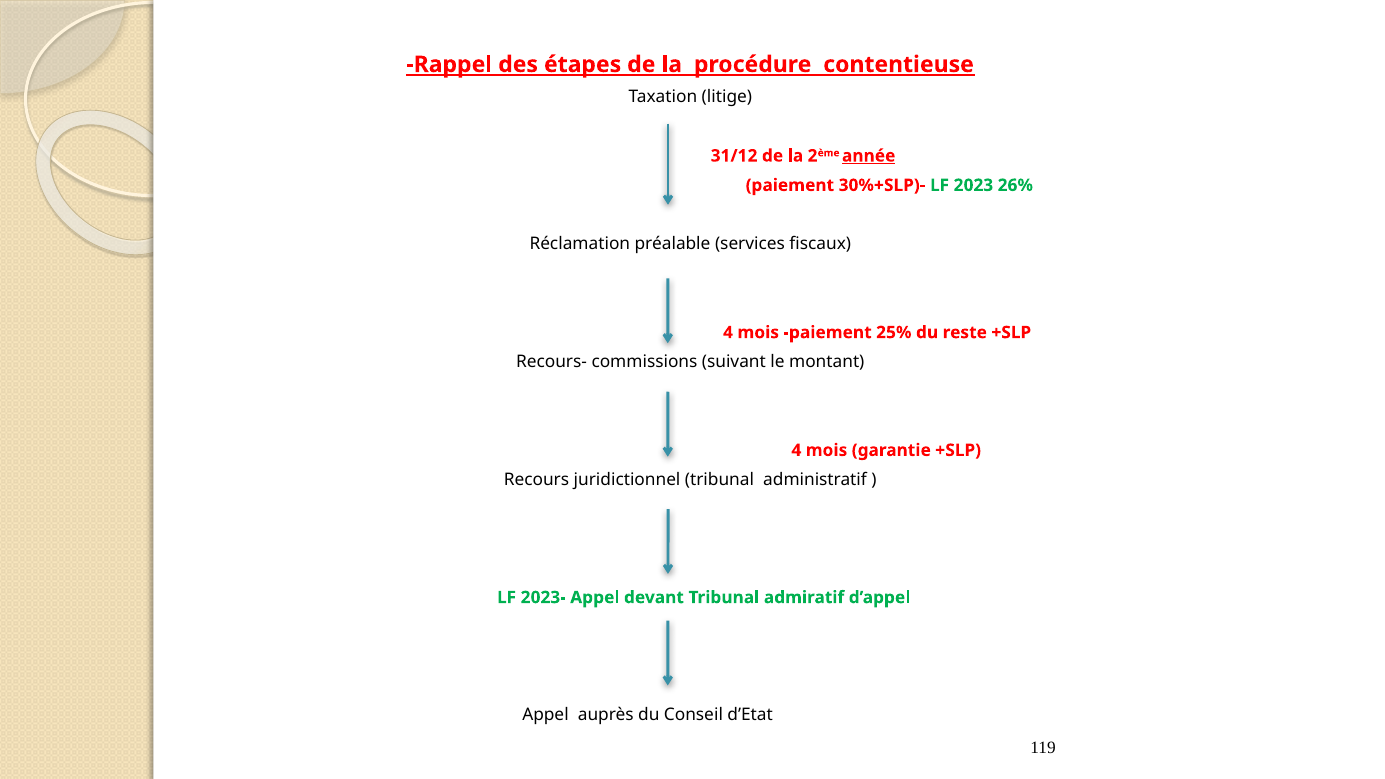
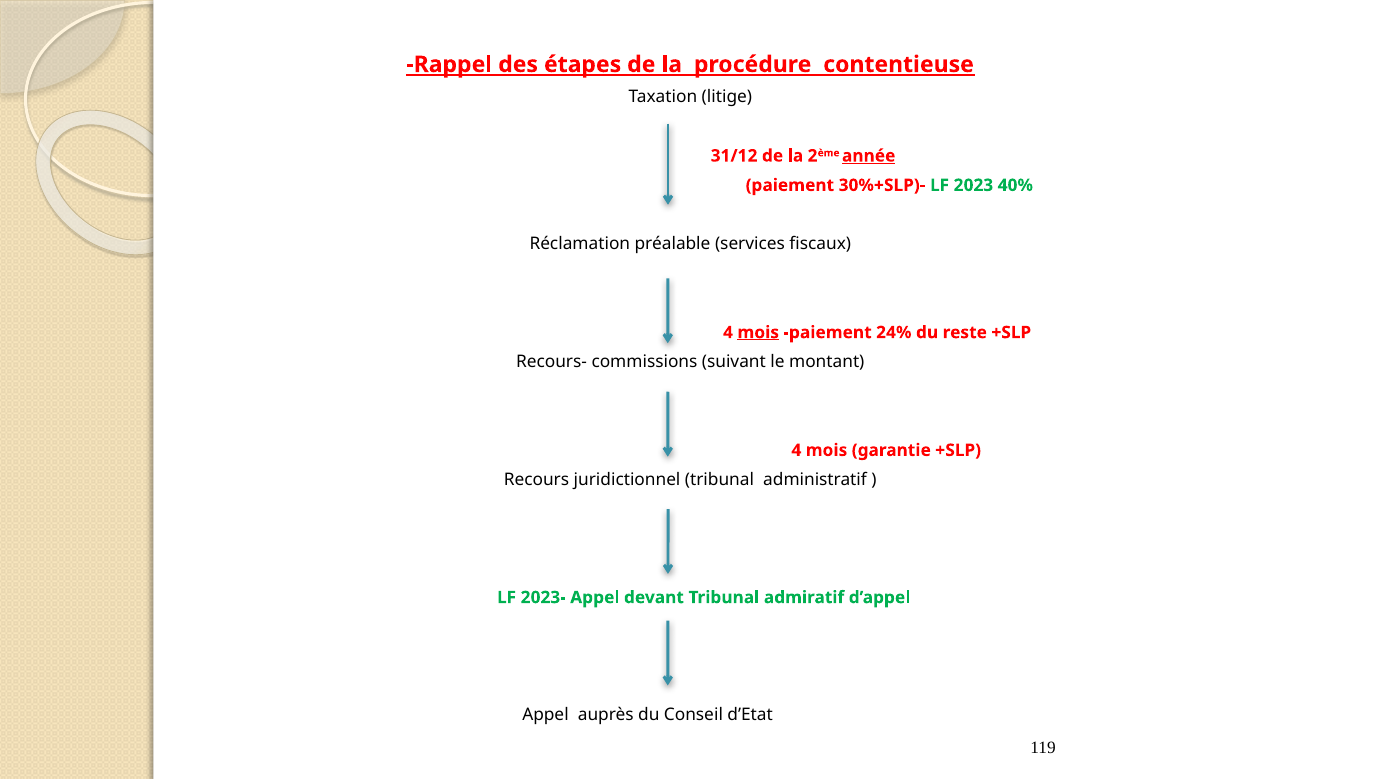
26%: 26% -> 40%
mois at (758, 332) underline: none -> present
25%: 25% -> 24%
